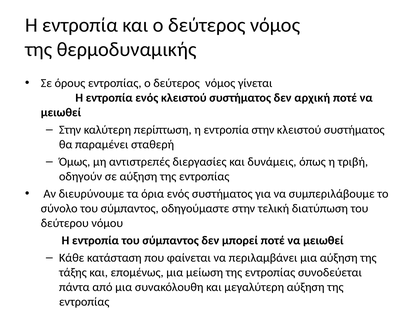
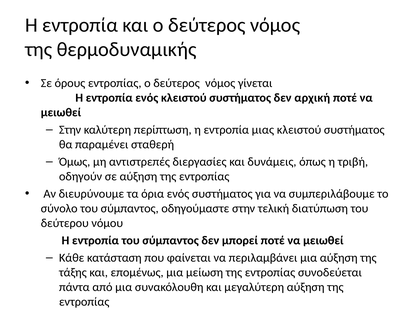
εντροπία στην: στην -> μιας
